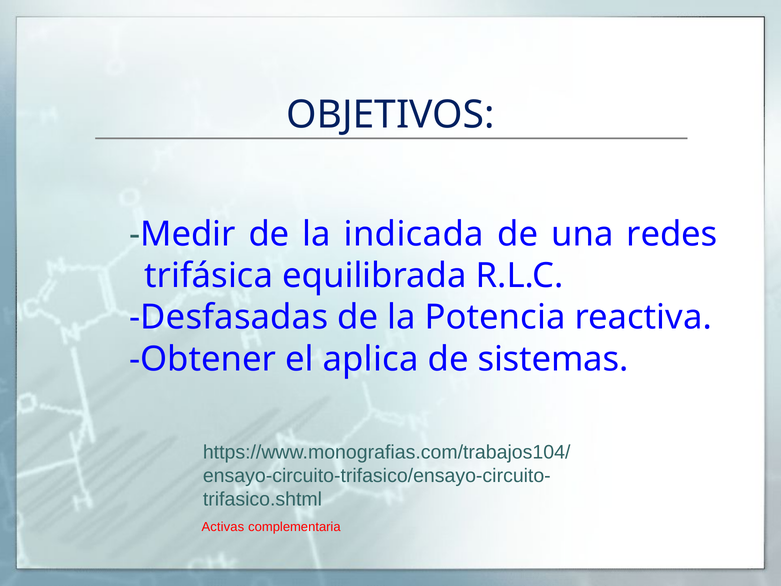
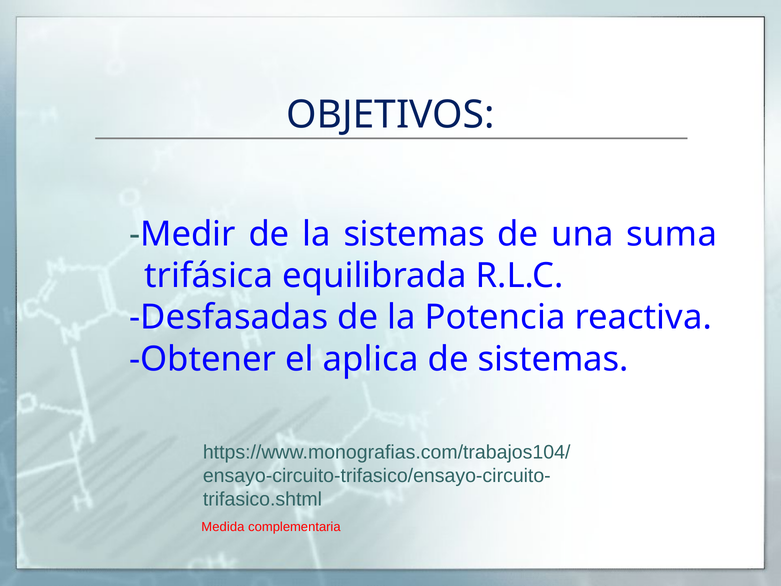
la indicada: indicada -> sistemas
redes: redes -> suma
Activas: Activas -> Medida
